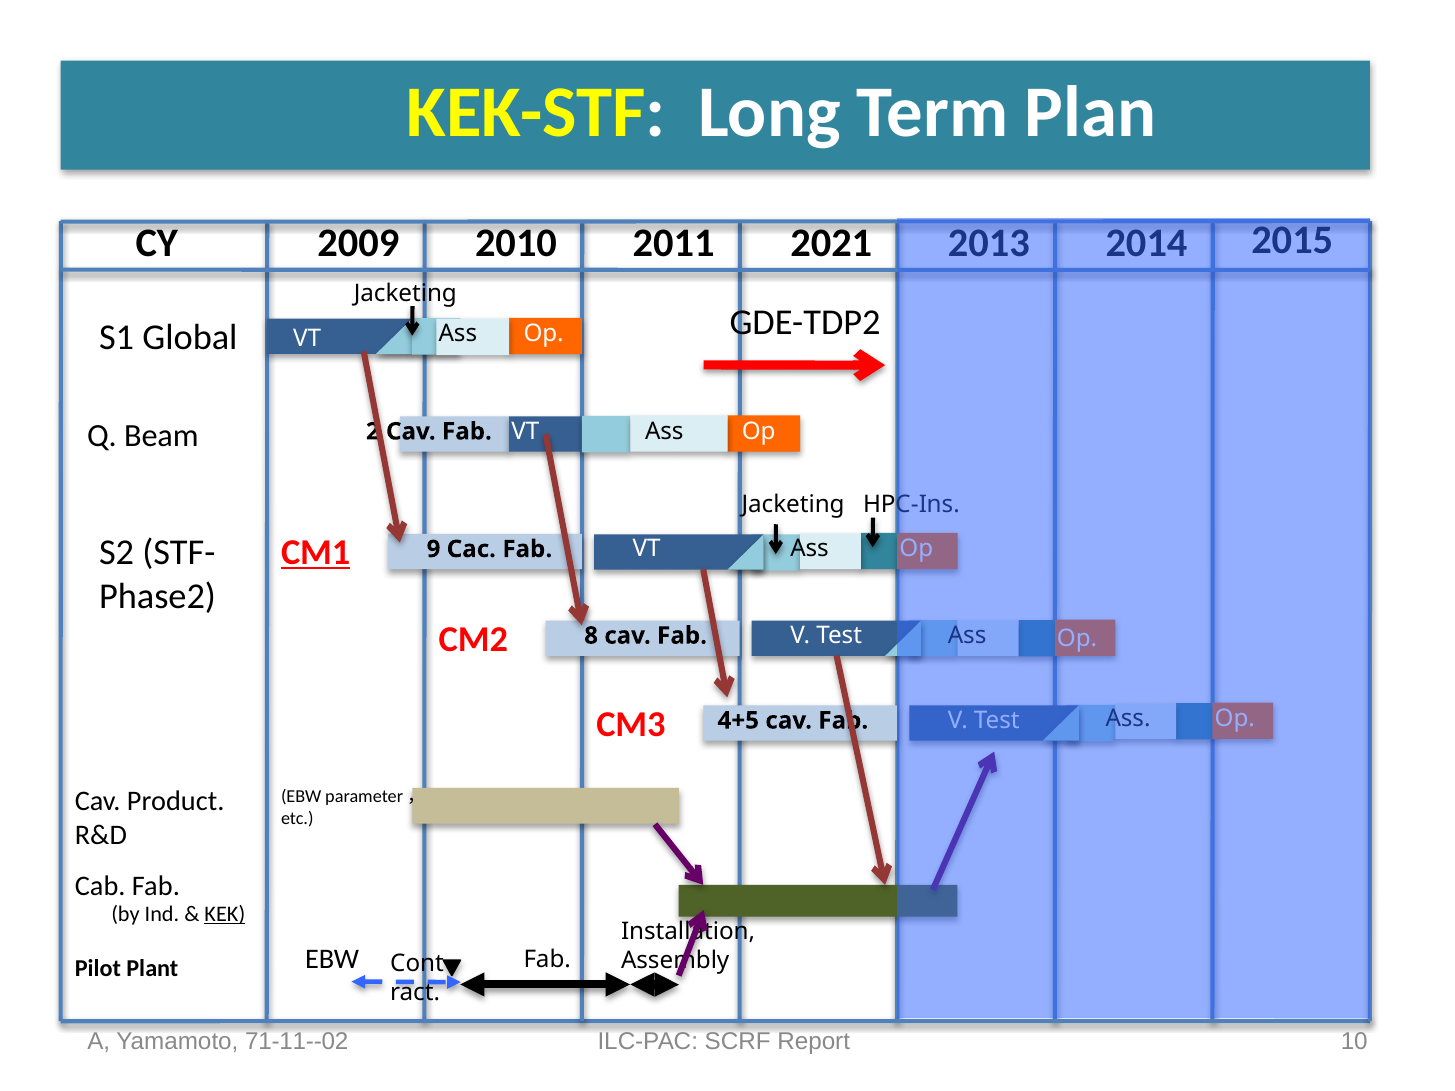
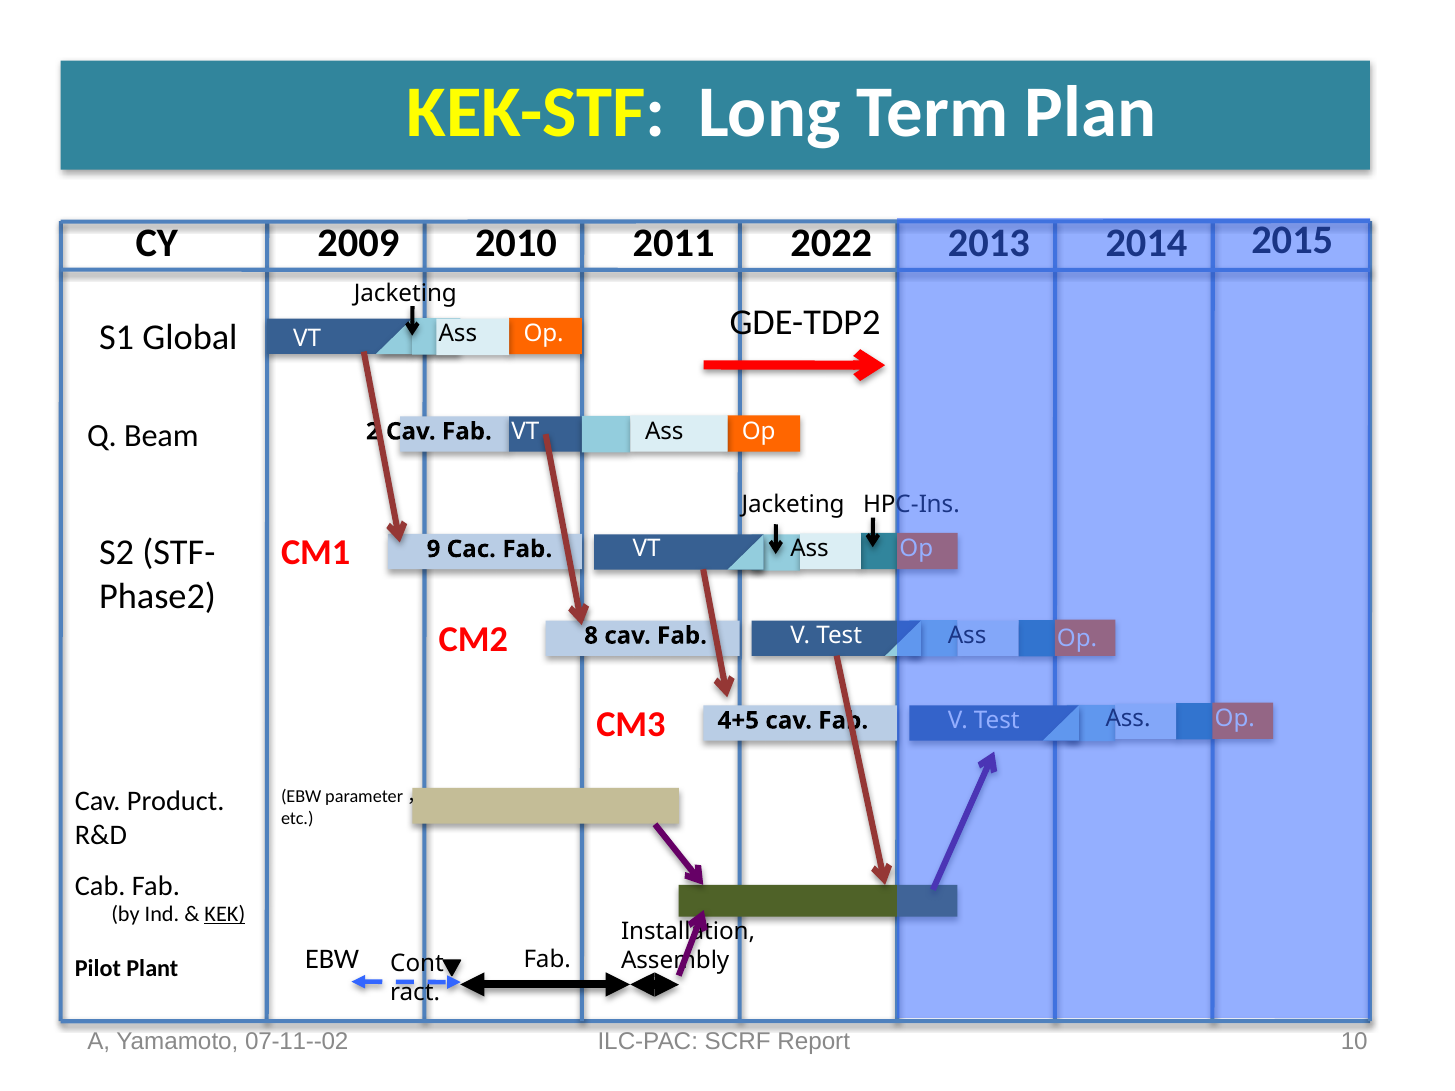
2021: 2021 -> 2022
CM1 underline: present -> none
71-11--02: 71-11--02 -> 07-11--02
